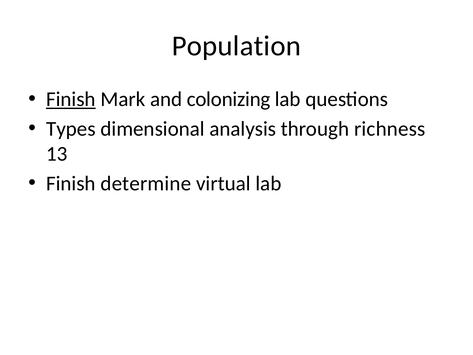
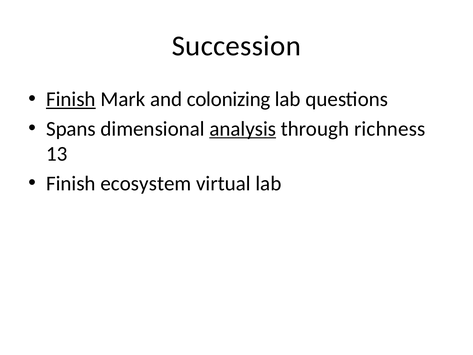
Population: Population -> Succession
Types: Types -> Spans
analysis underline: none -> present
determine: determine -> ecosystem
